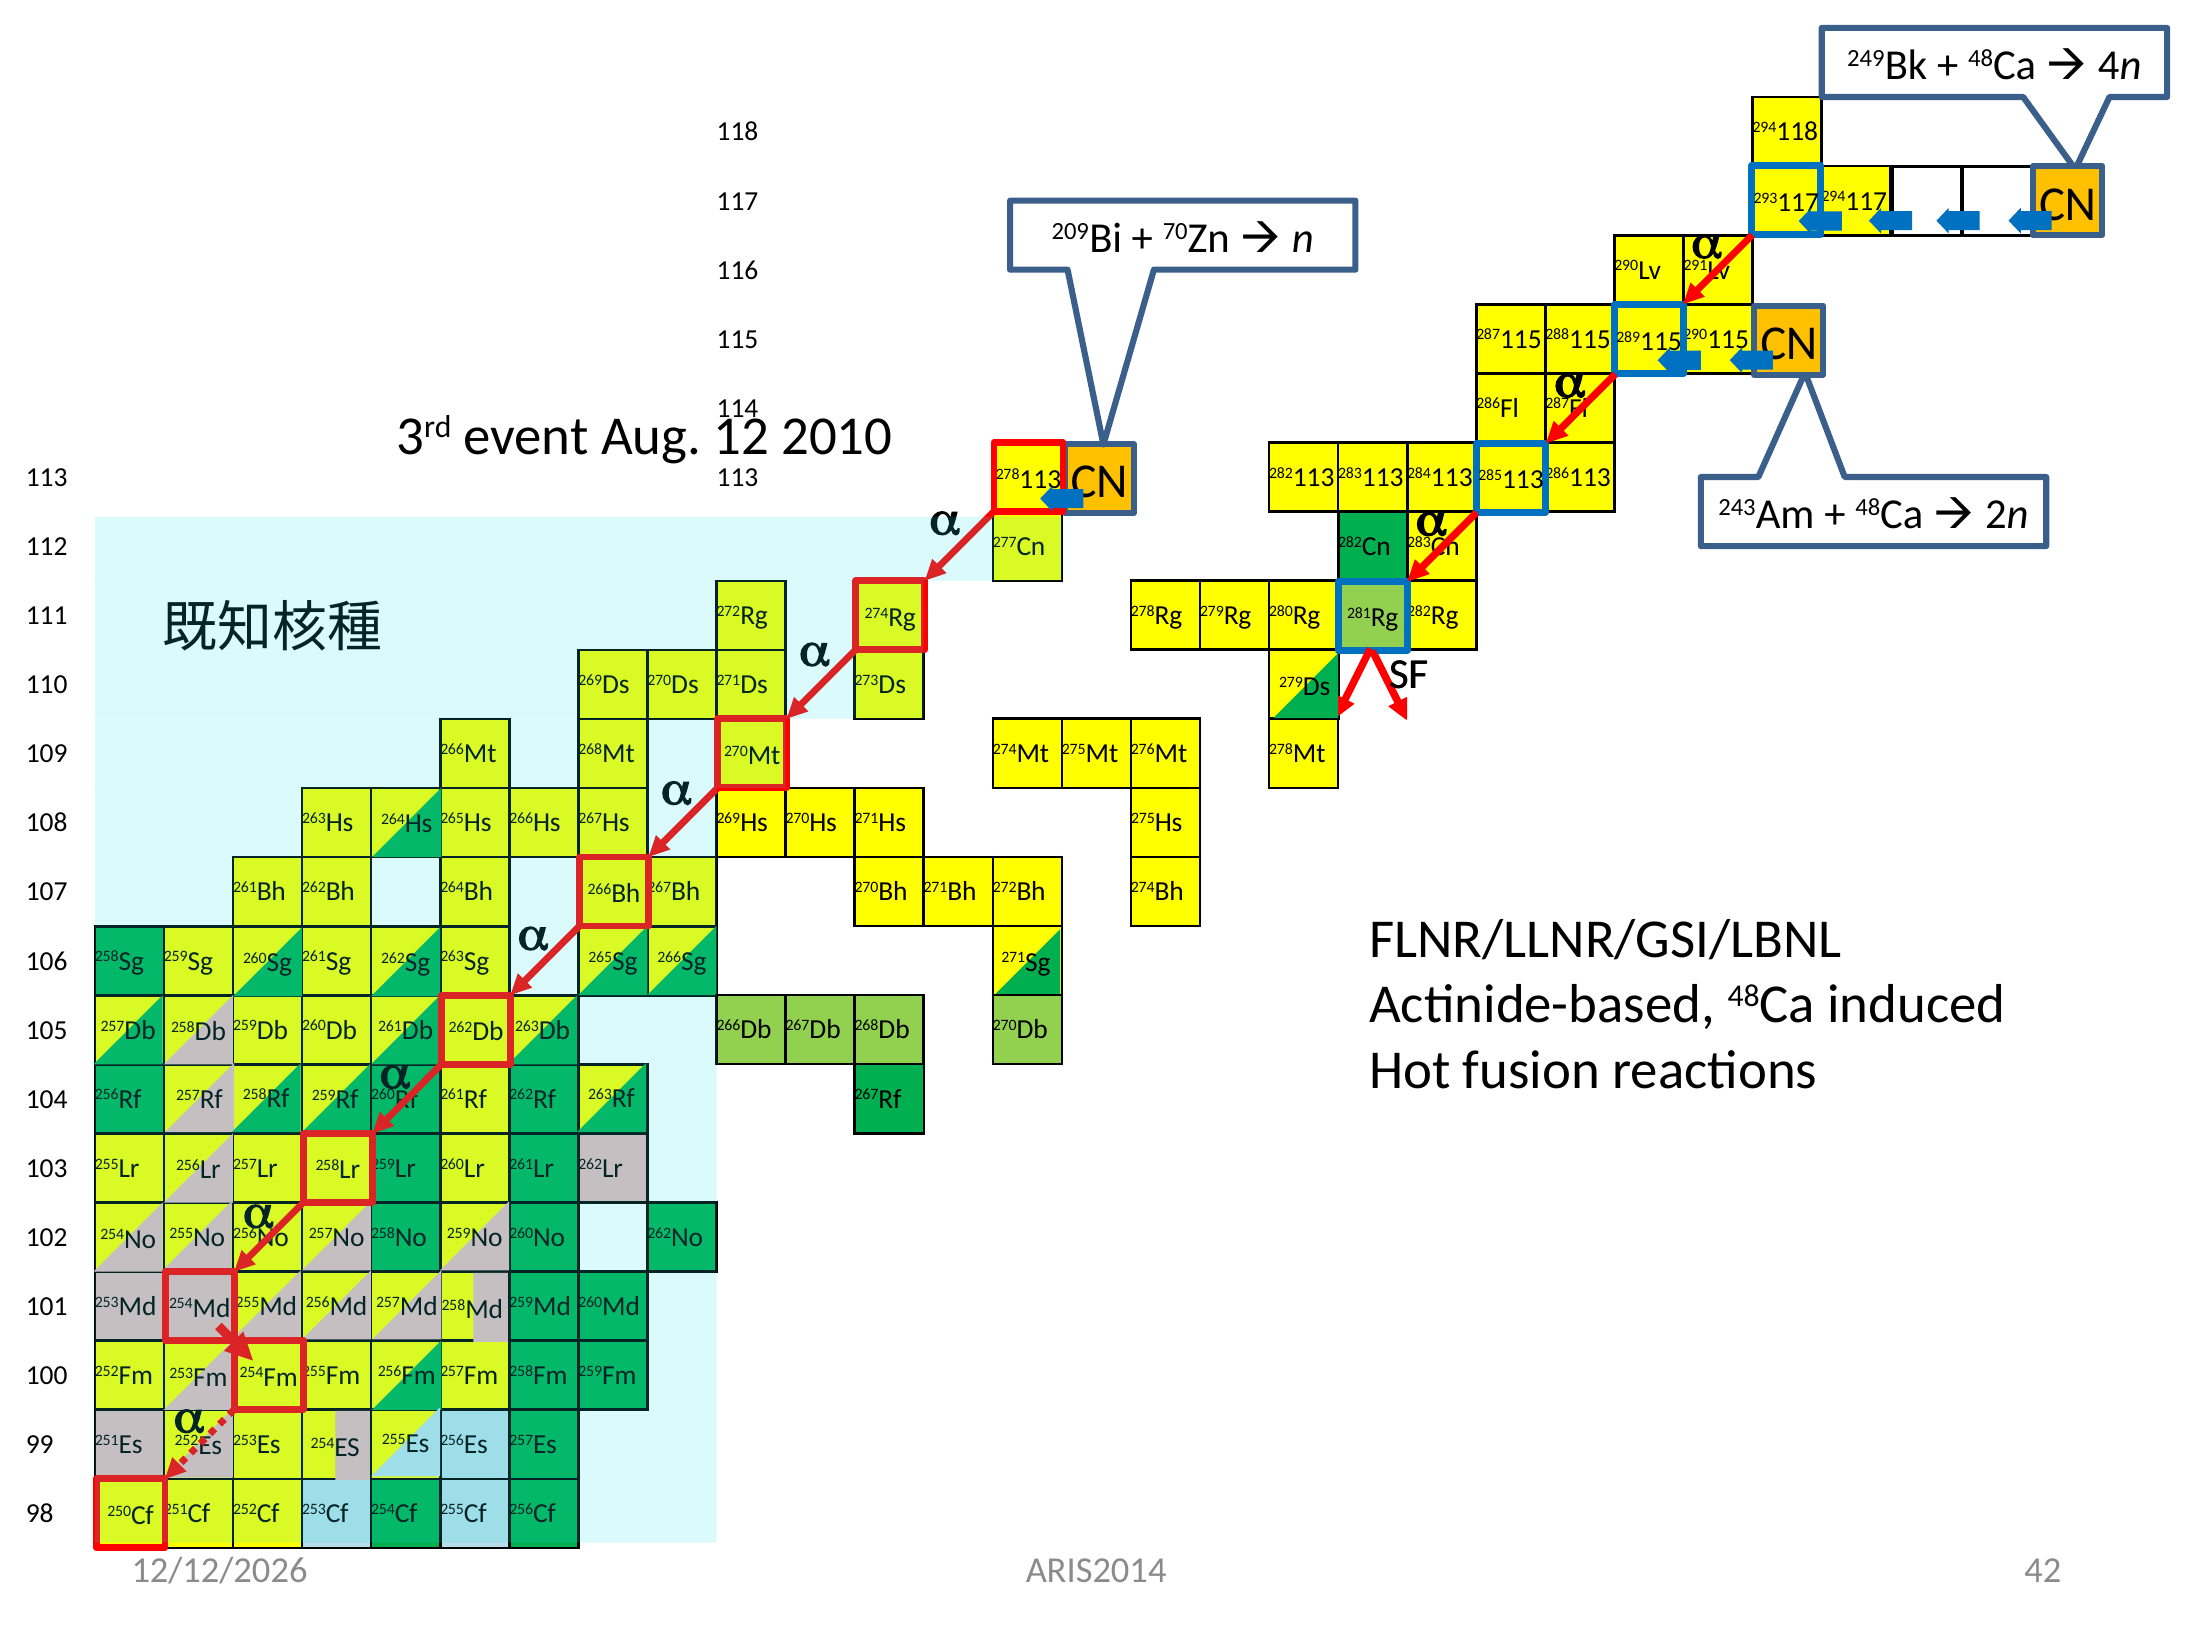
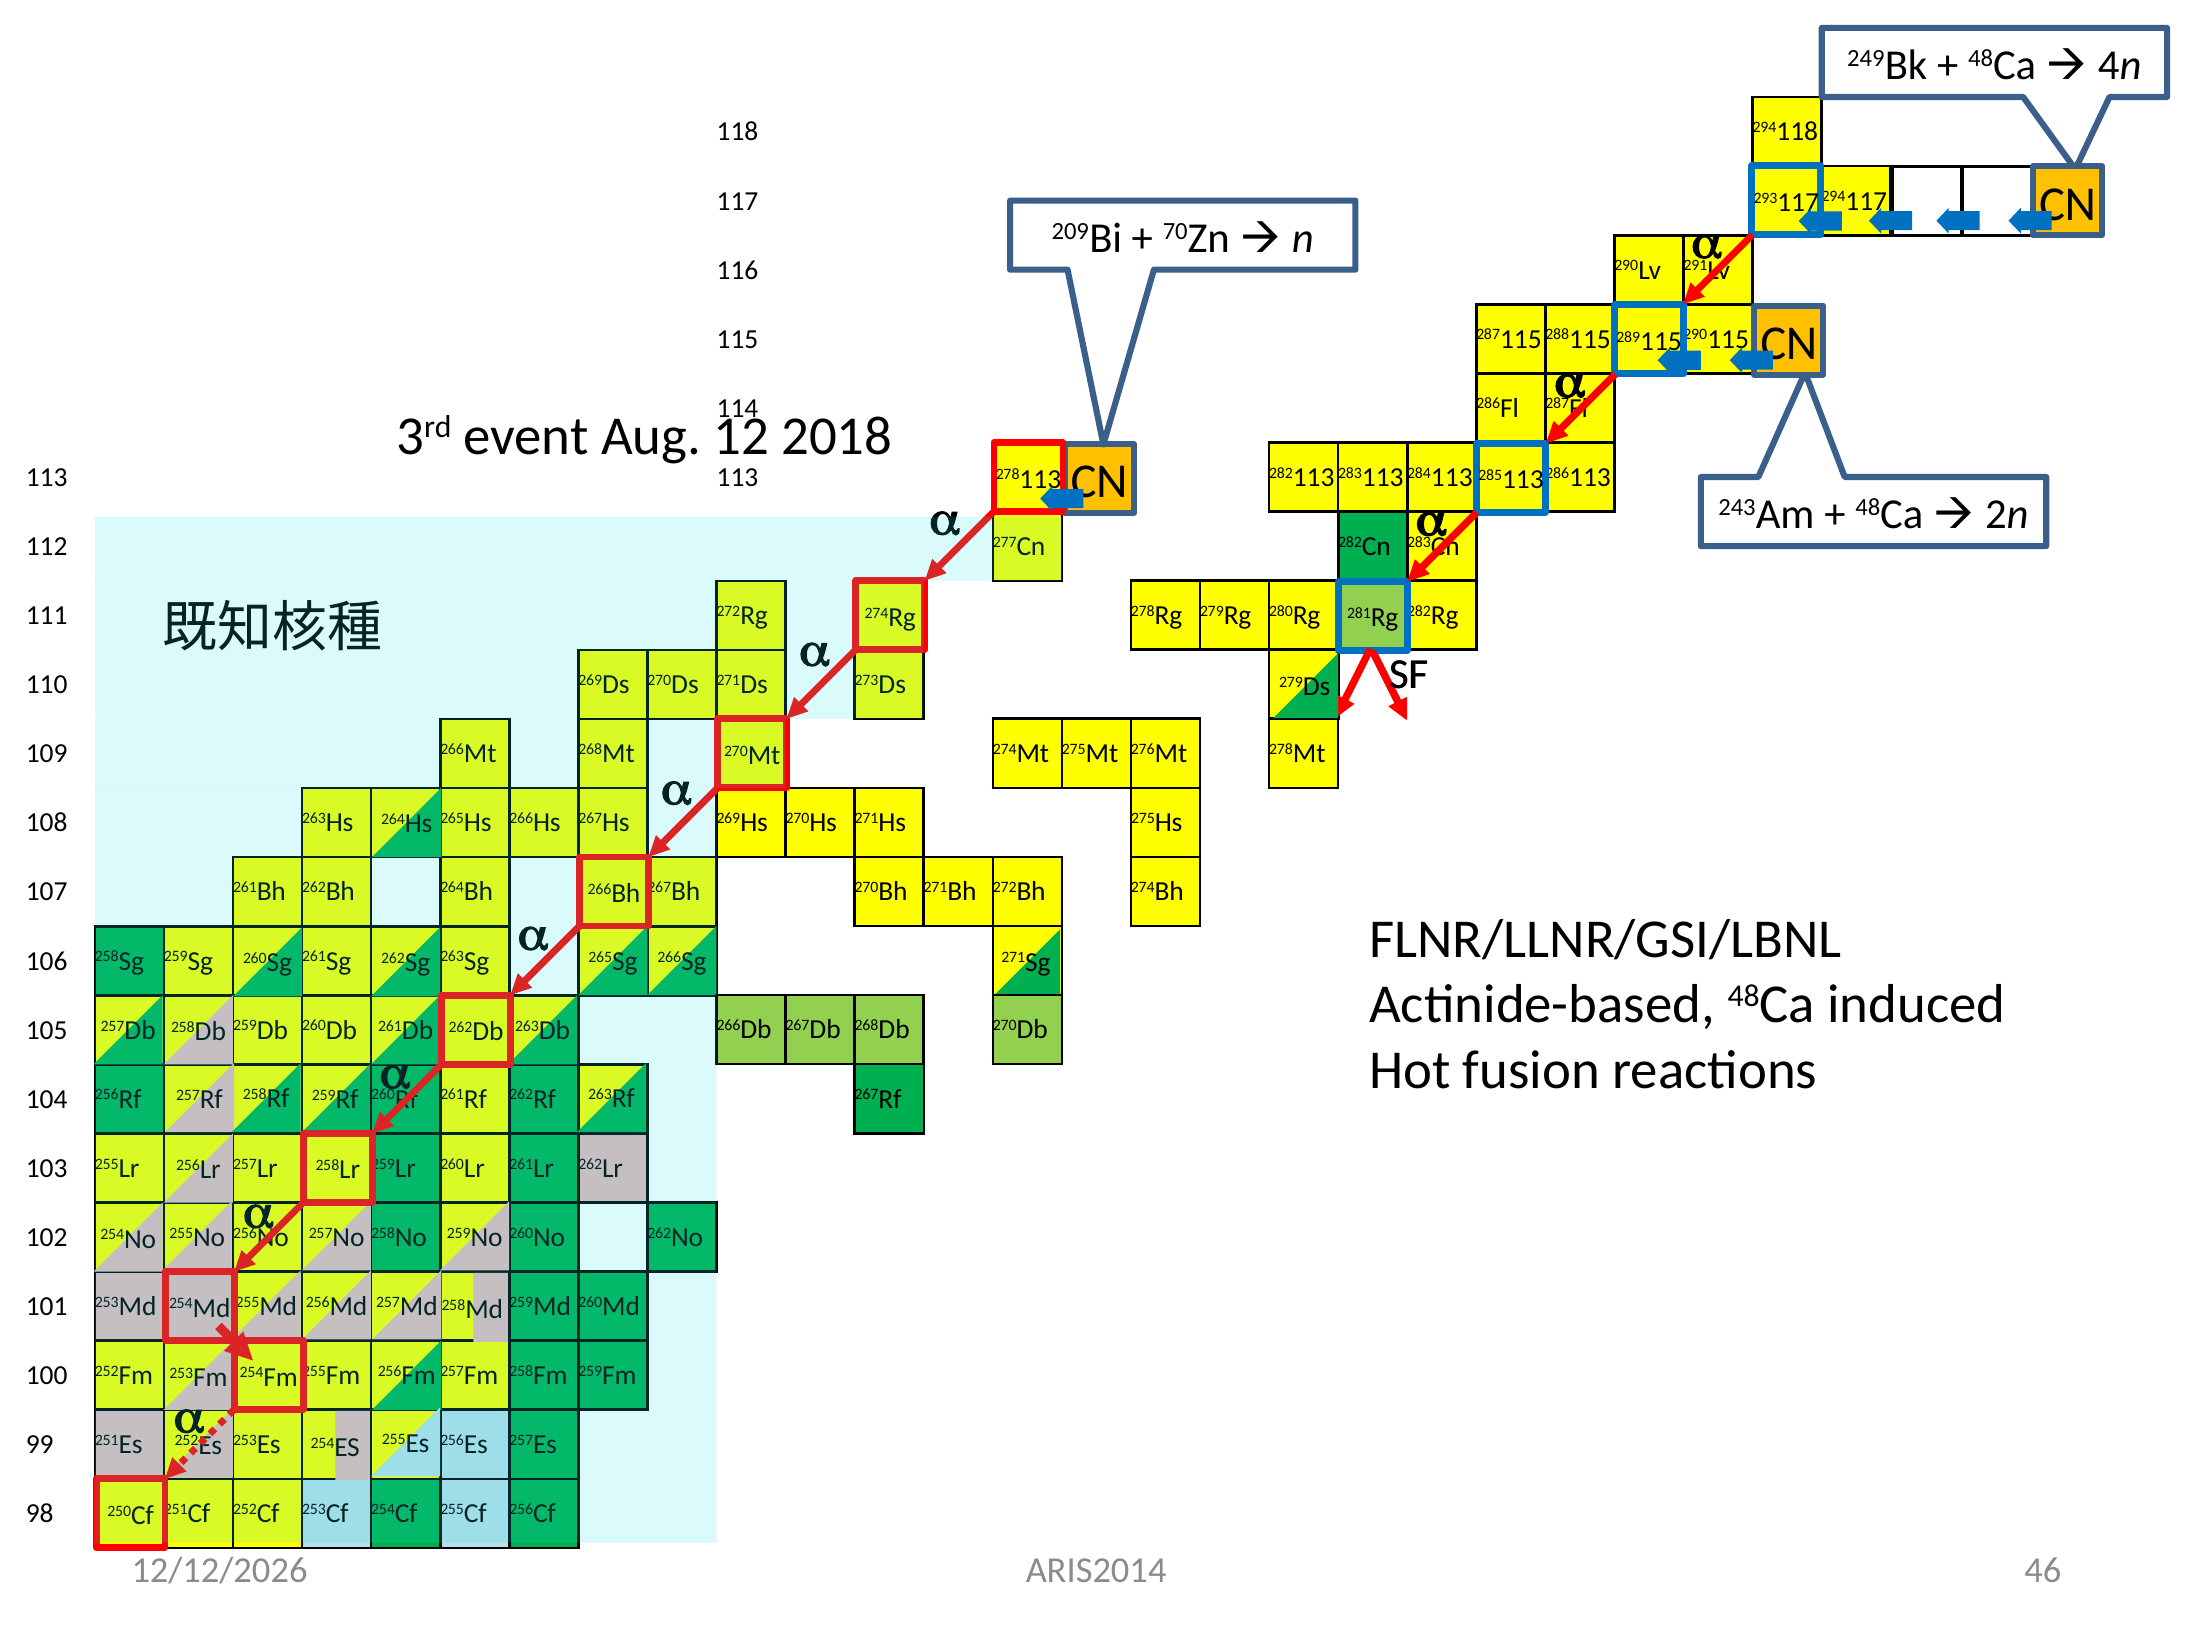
2010: 2010 -> 2018
42: 42 -> 46
